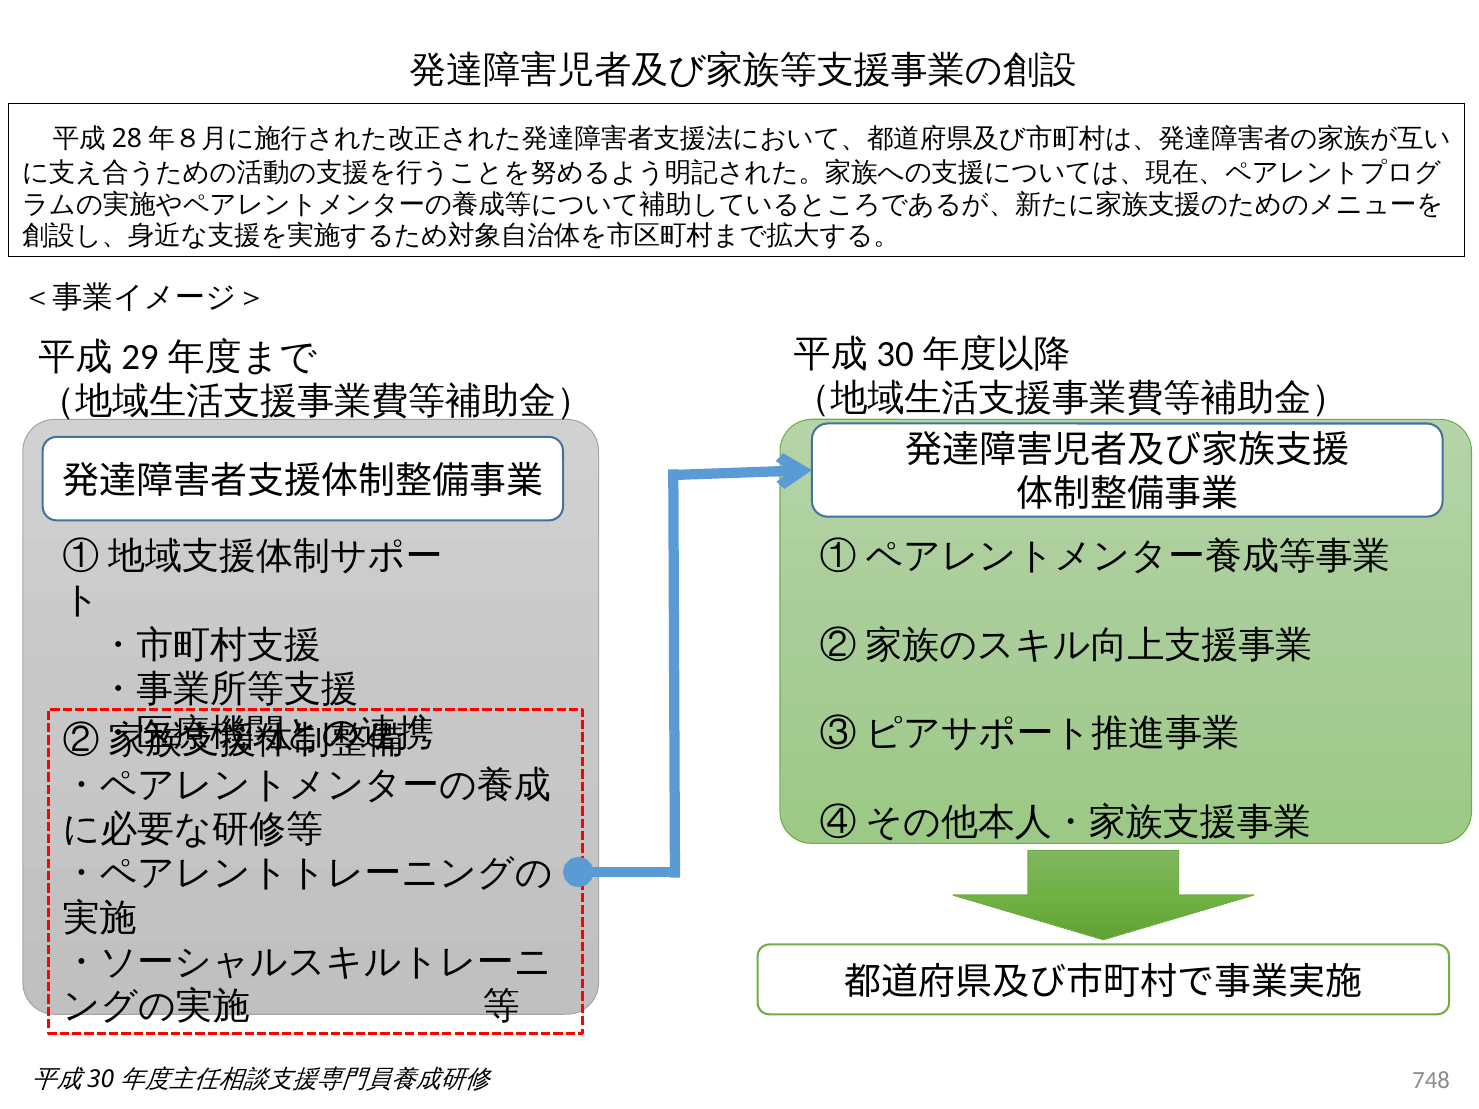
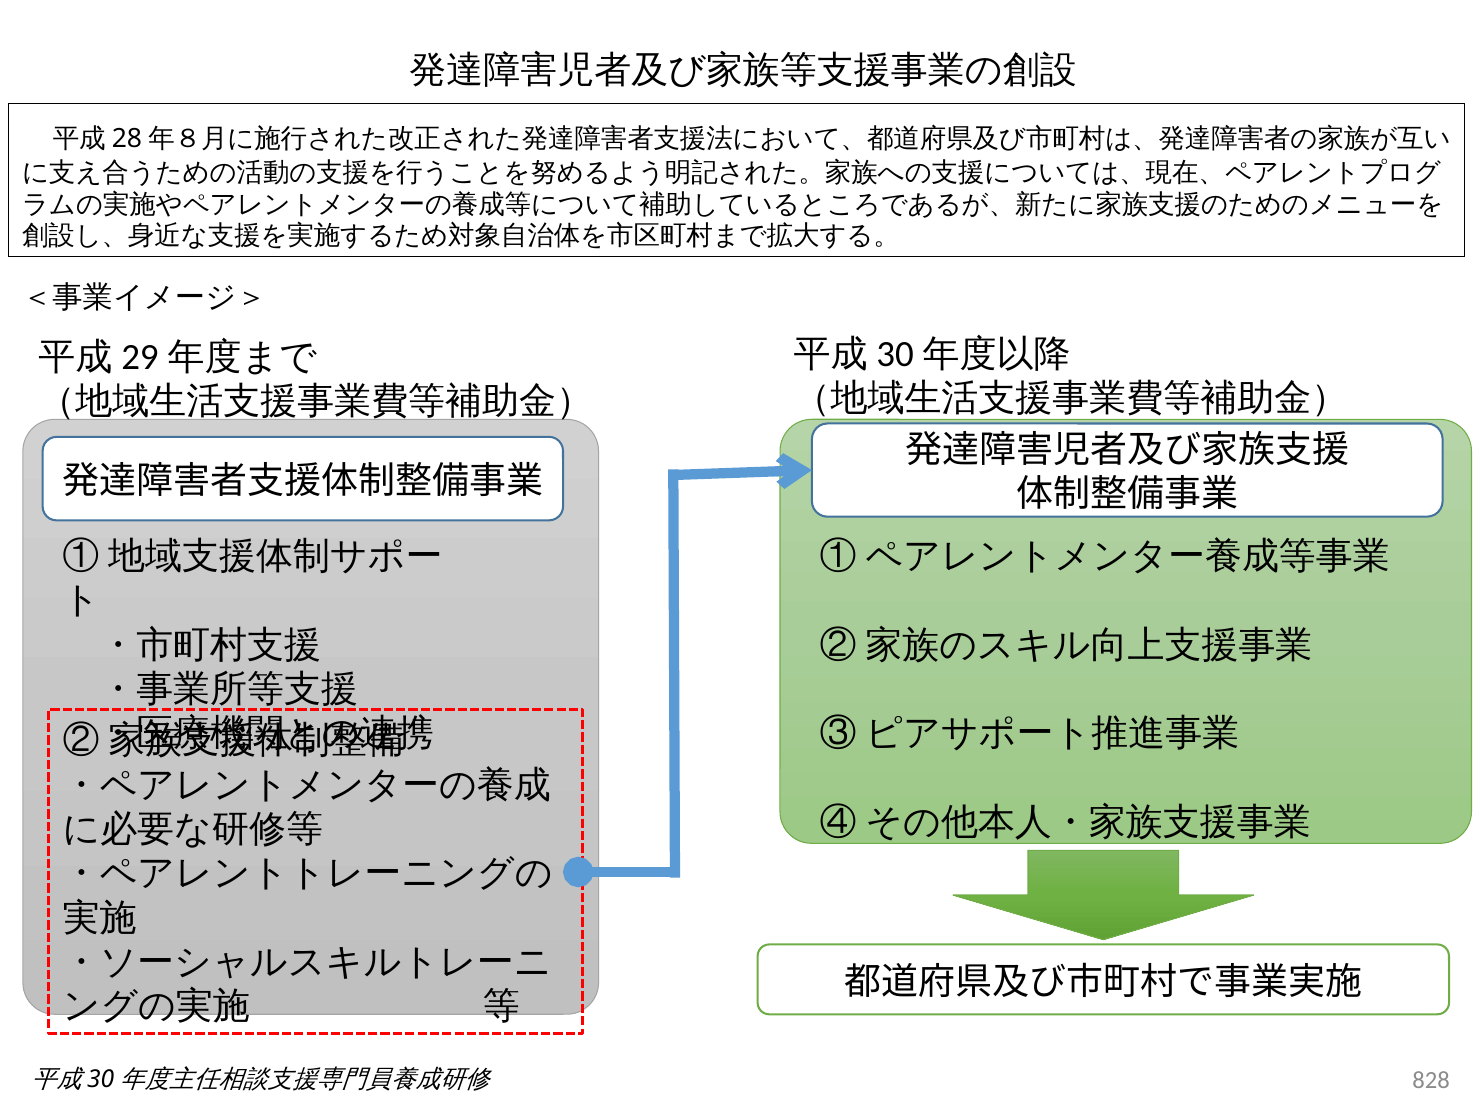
748: 748 -> 828
